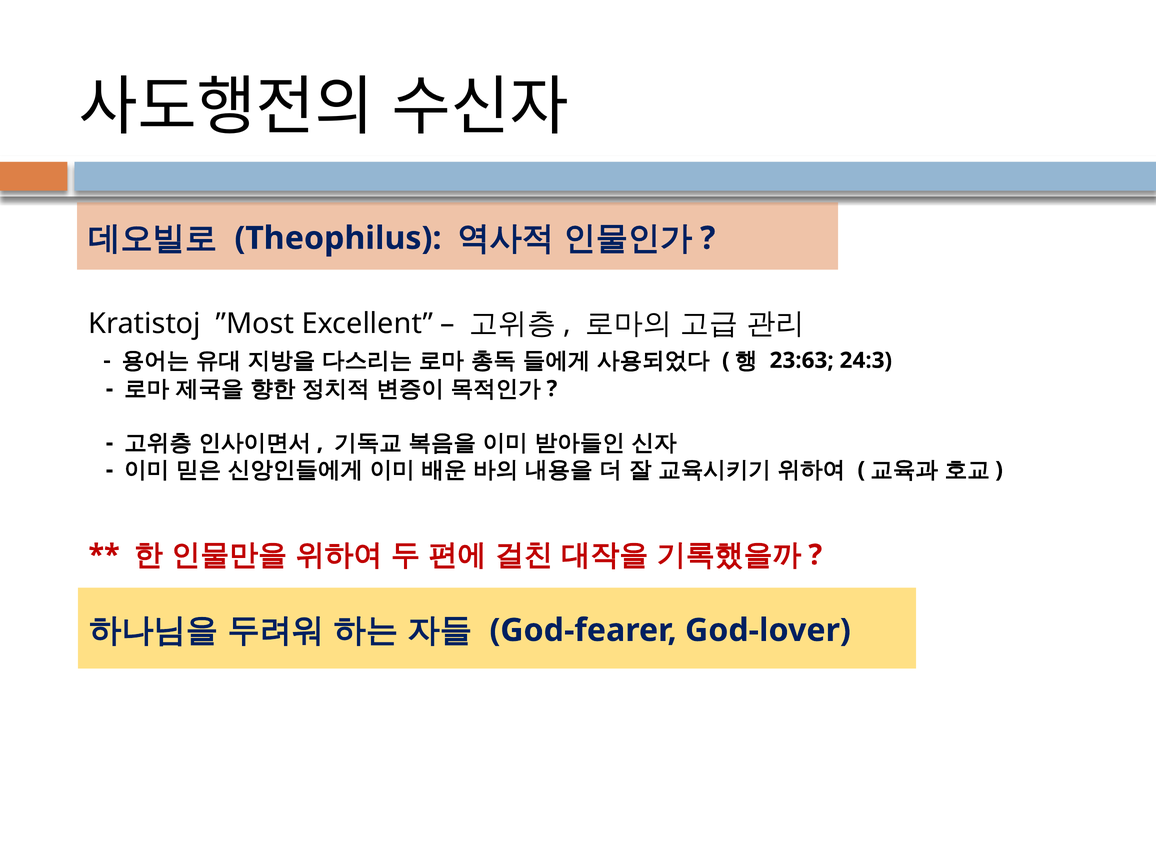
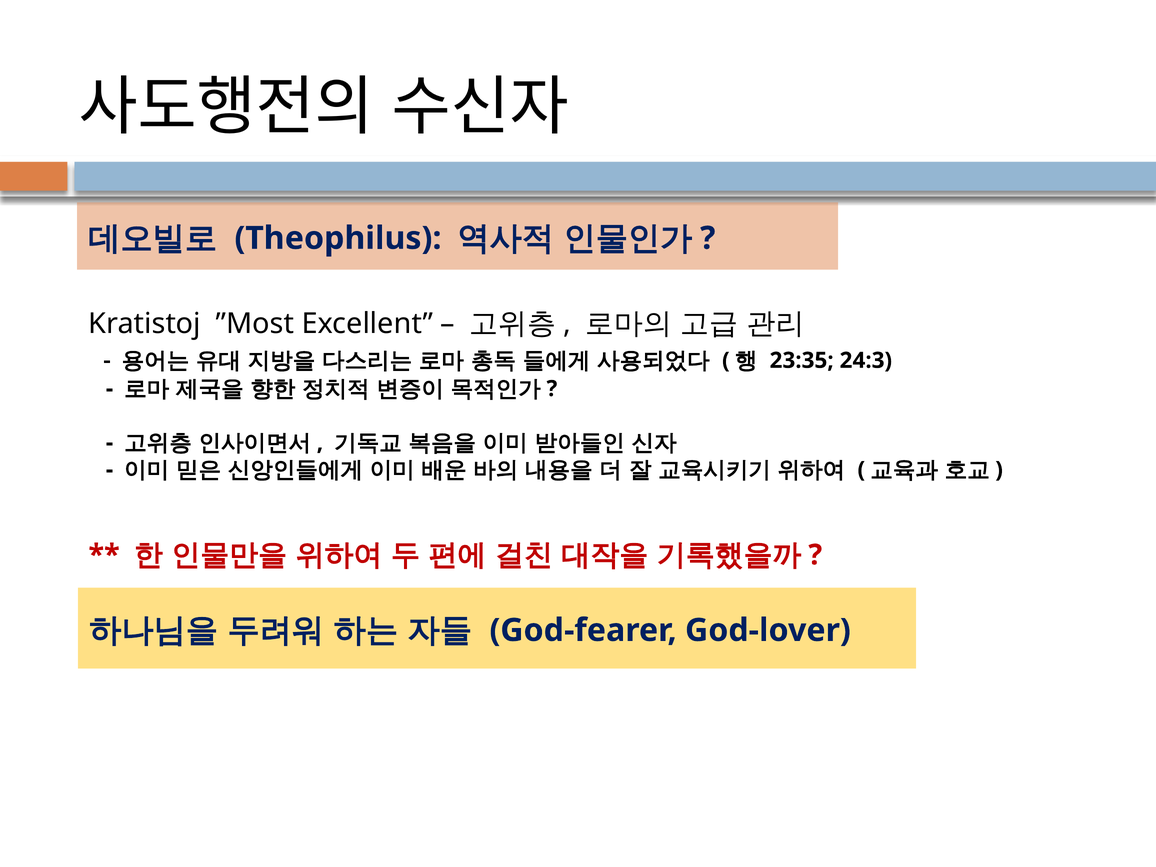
23:63: 23:63 -> 23:35
